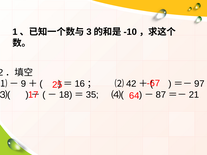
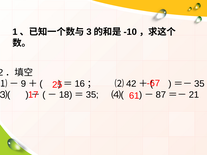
97 at (199, 84): 97 -> 35
64: 64 -> 61
